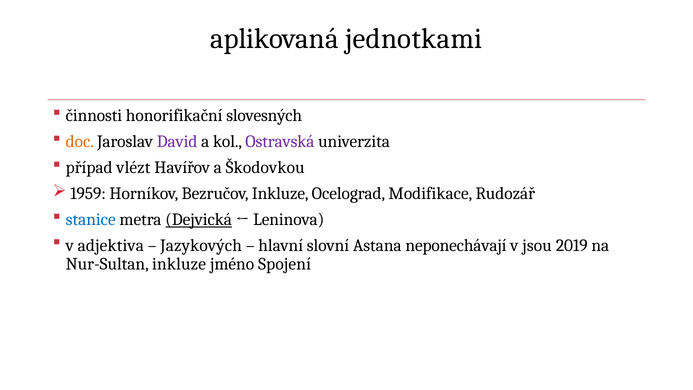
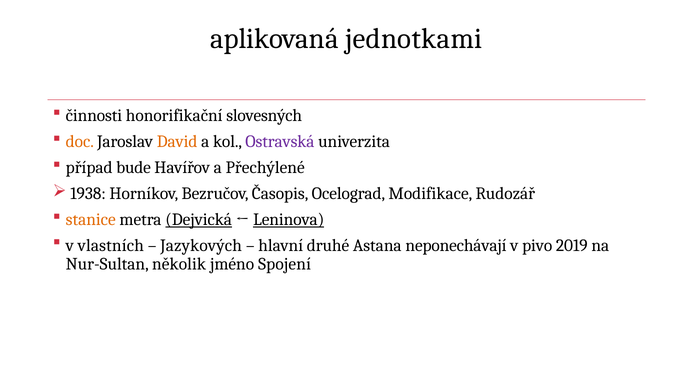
David colour: purple -> orange
vlézt: vlézt -> bude
Škodovkou: Škodovkou -> Přechýlené
1959: 1959 -> 1938
Bezručov Inkluze: Inkluze -> Časopis
stanice colour: blue -> orange
Leninova underline: none -> present
adjektiva: adjektiva -> vlastních
slovní: slovní -> druhé
jsou: jsou -> pivo
Nur-Sultan inkluze: inkluze -> několik
